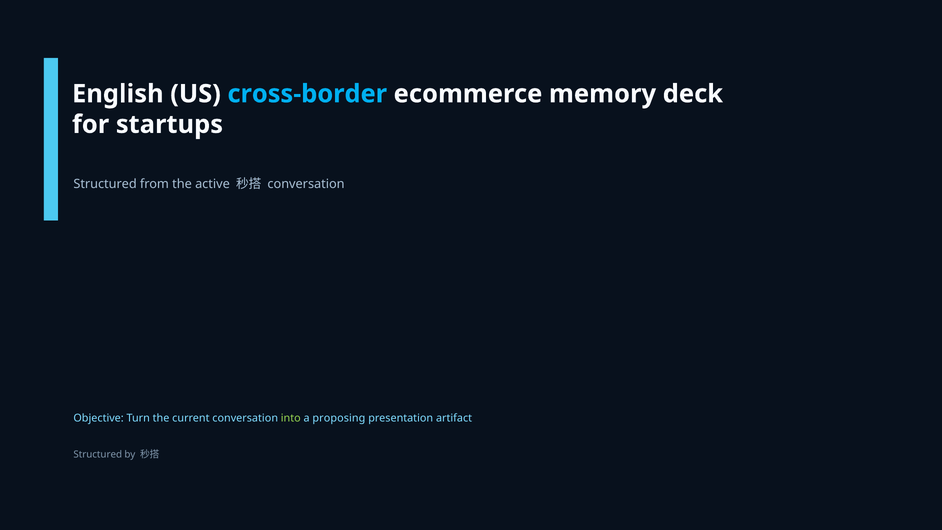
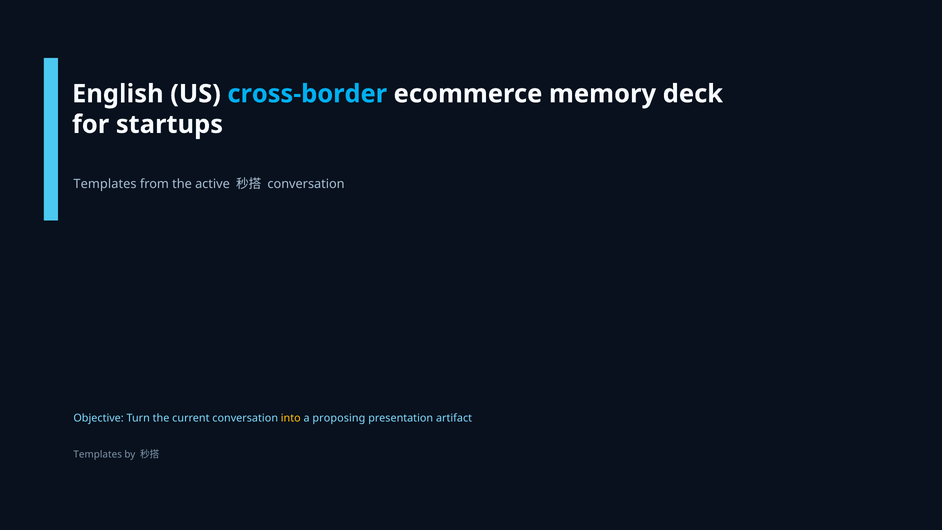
Structured at (105, 184): Structured -> Templates
into colour: light green -> yellow
Structured at (98, 454): Structured -> Templates
